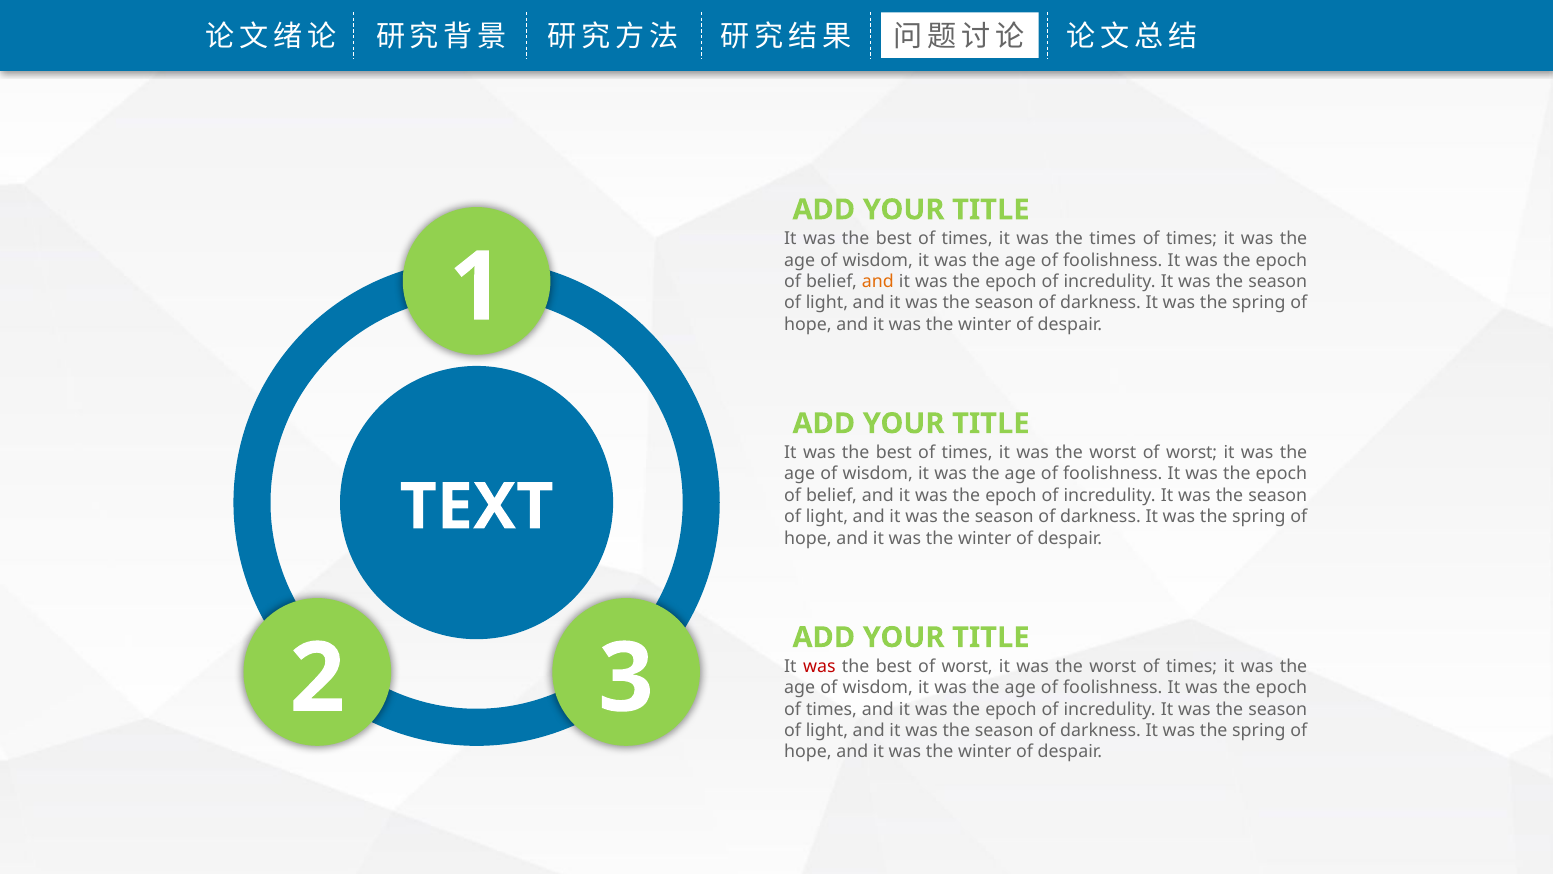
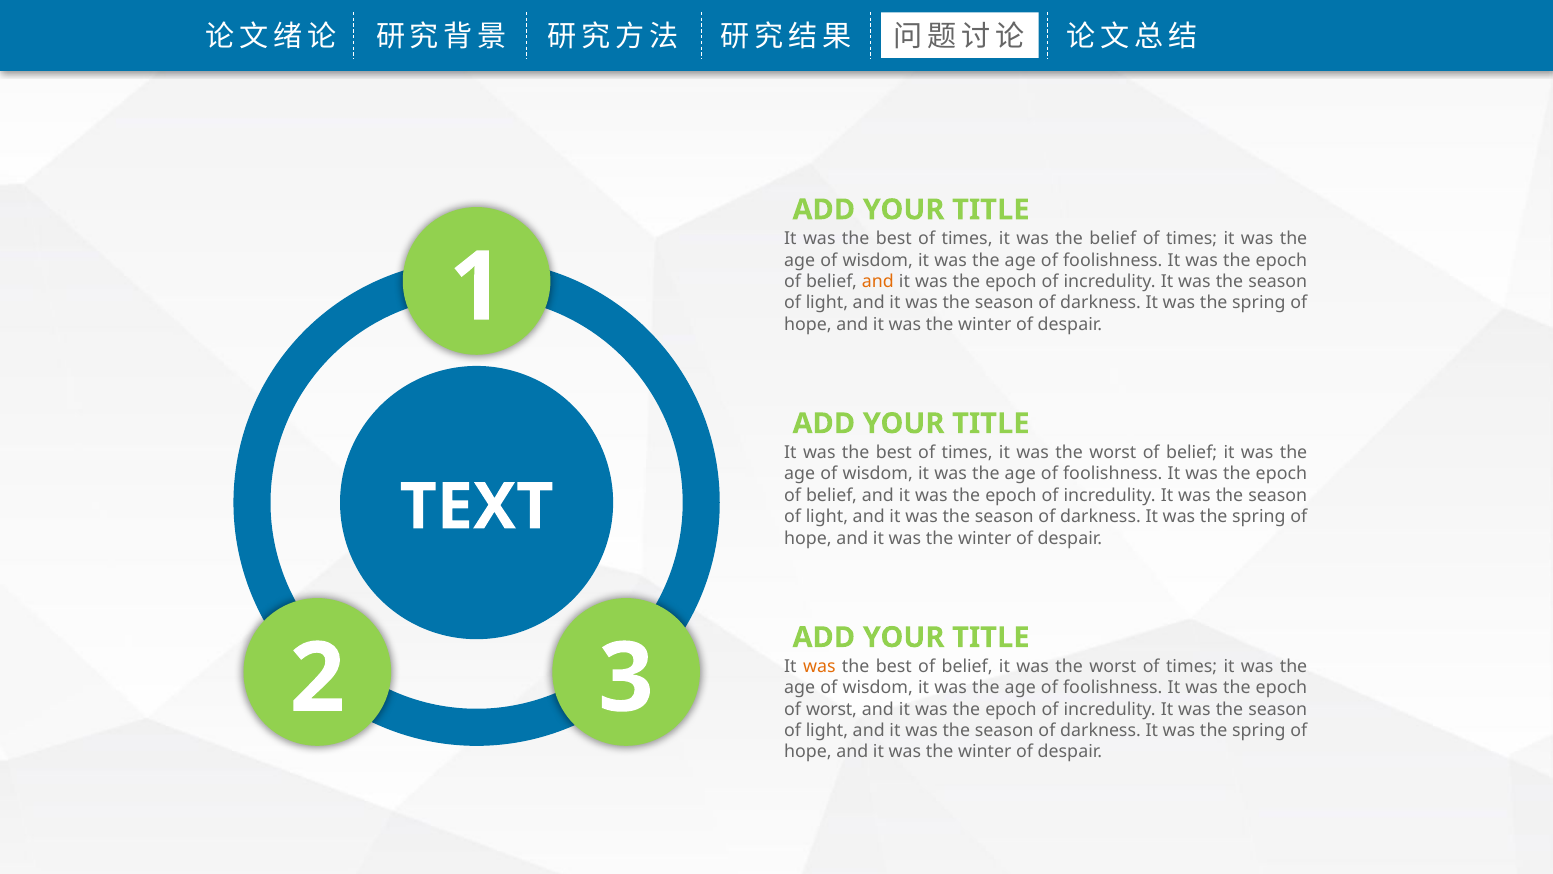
the times: times -> belief
worst of worst: worst -> belief
was at (819, 666) colour: red -> orange
best of worst: worst -> belief
times at (831, 709): times -> worst
